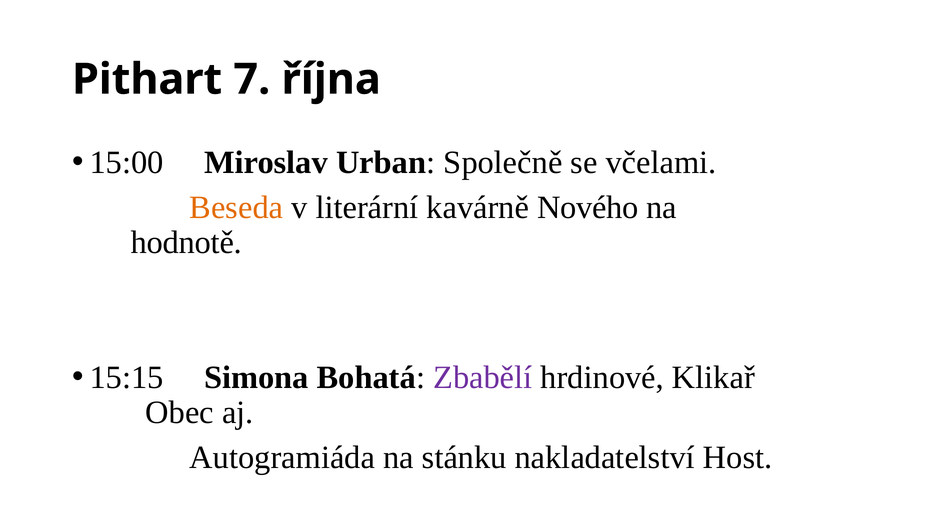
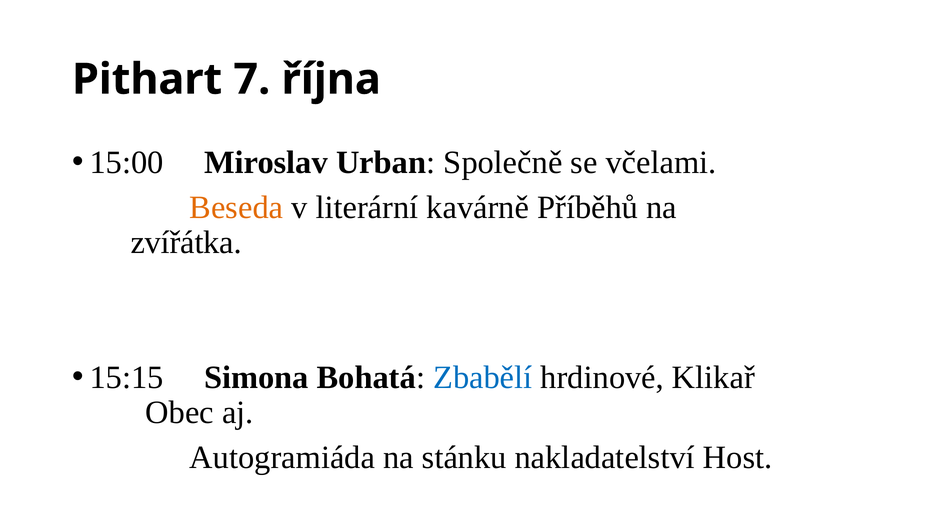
Nového: Nového -> Příběhů
hodnotě: hodnotě -> zvířátka
Zbabělí colour: purple -> blue
